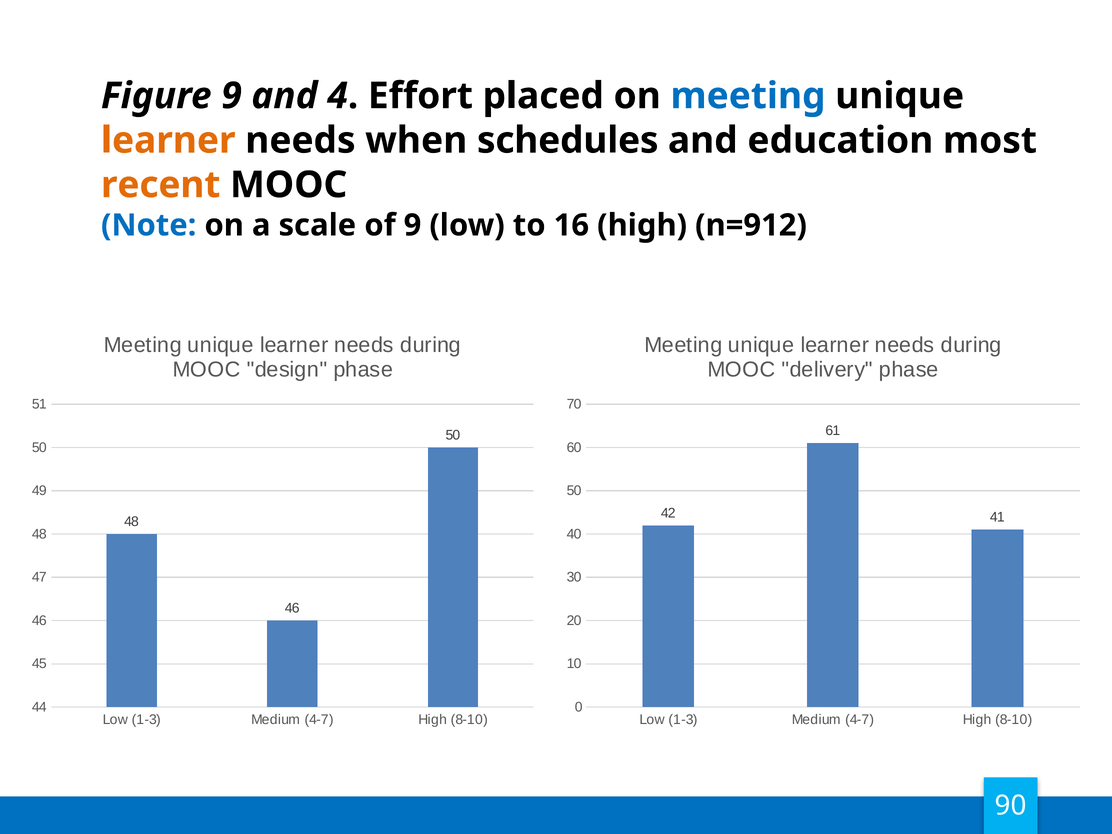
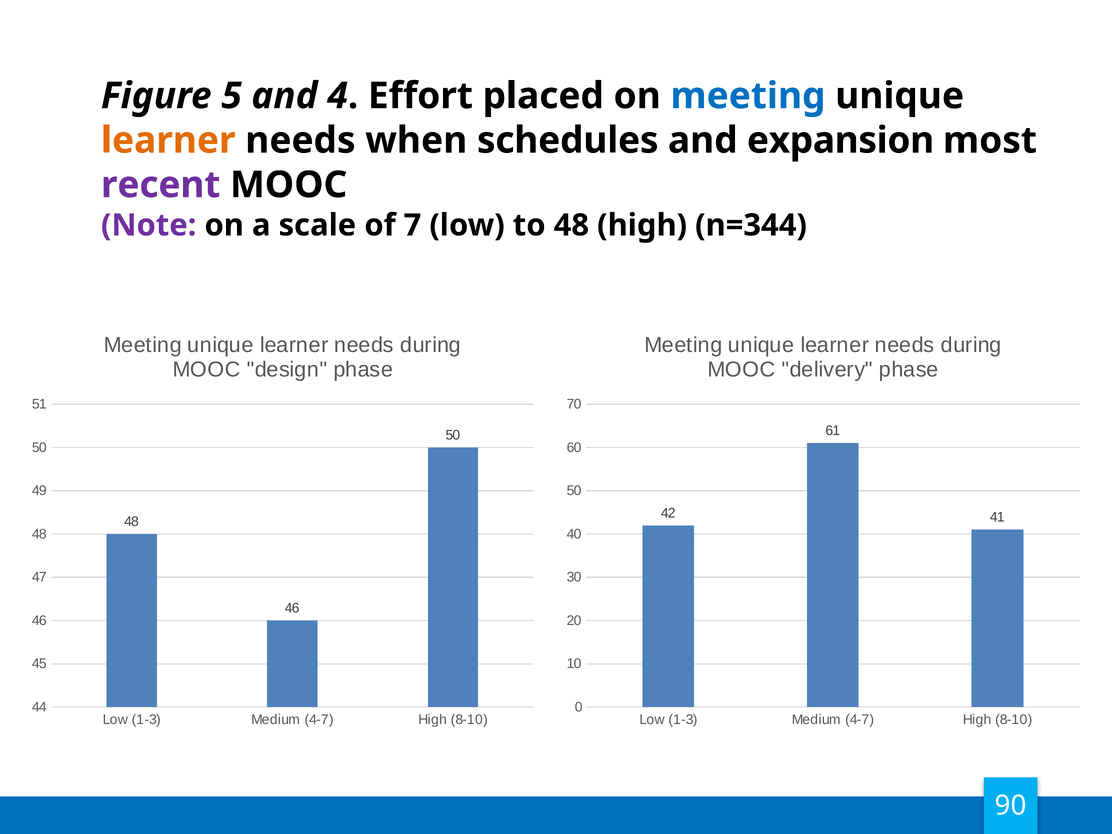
Figure 9: 9 -> 5
education: education -> expansion
recent colour: orange -> purple
Note colour: blue -> purple
of 9: 9 -> 7
to 16: 16 -> 48
n=912: n=912 -> n=344
